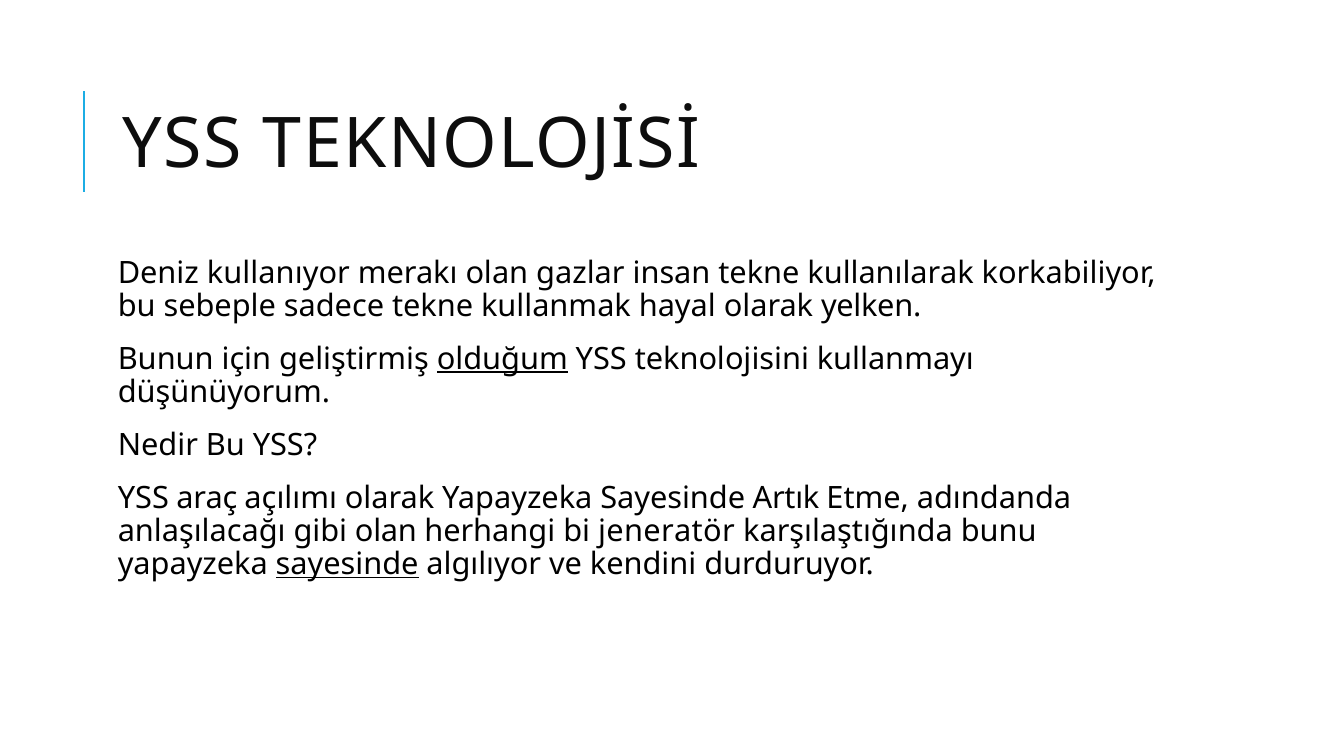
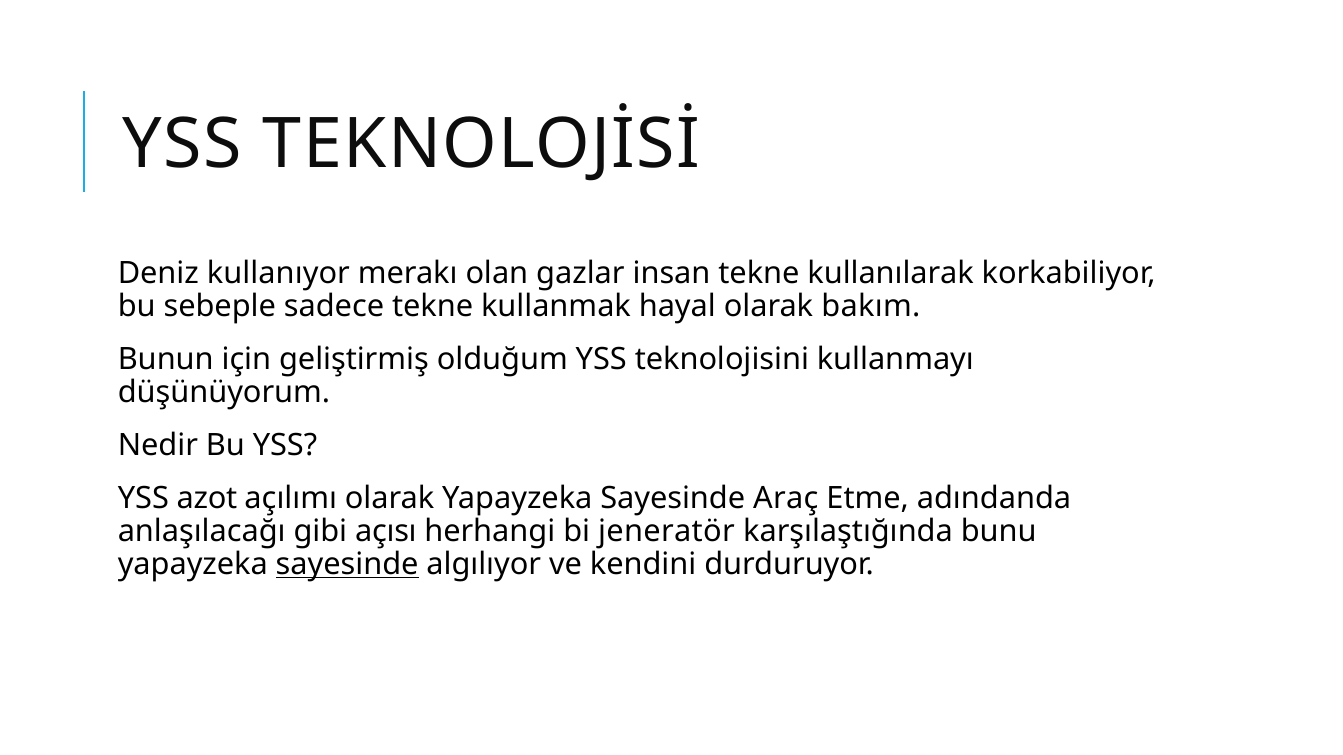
yelken: yelken -> bakım
olduğum underline: present -> none
araç: araç -> azot
Artık: Artık -> Araç
gibi olan: olan -> açısı
